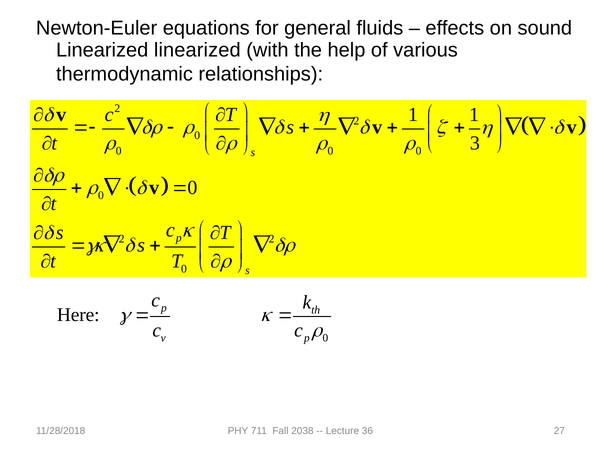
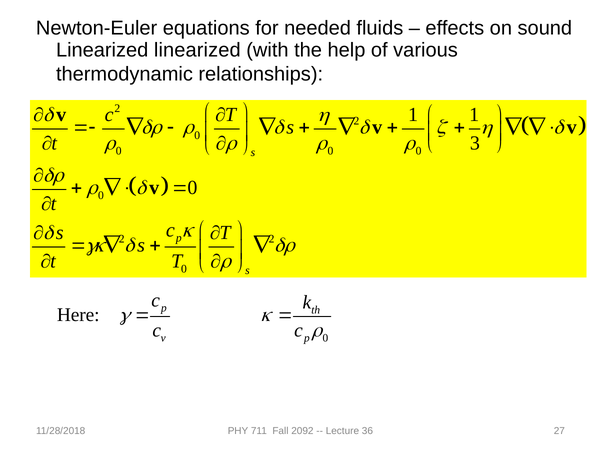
general: general -> needed
2038: 2038 -> 2092
